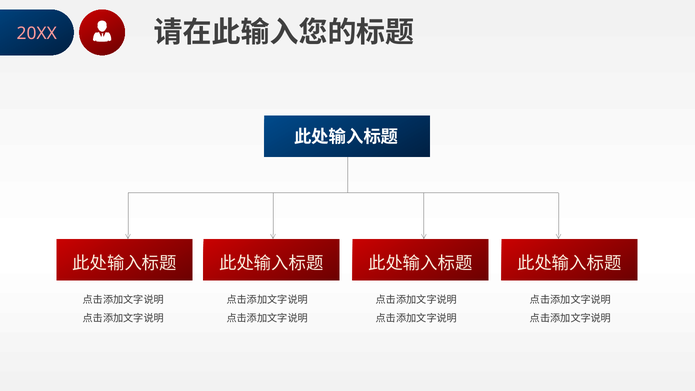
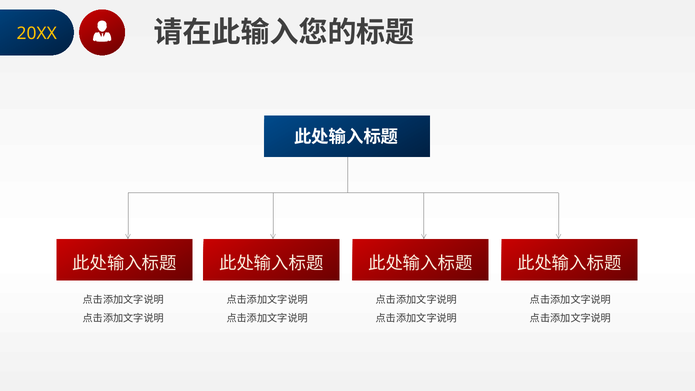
20XX colour: pink -> yellow
